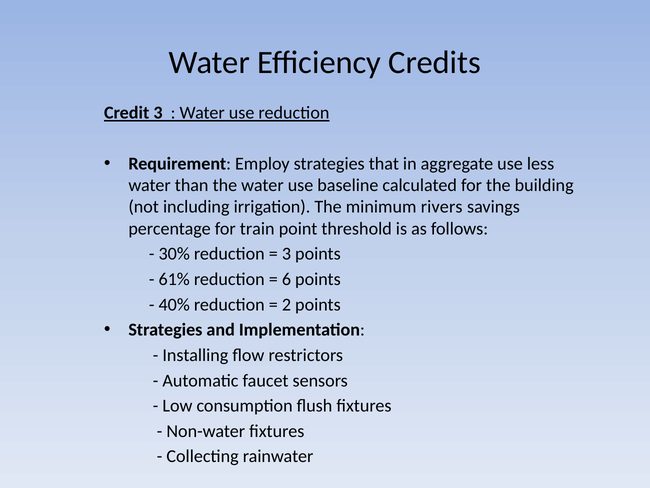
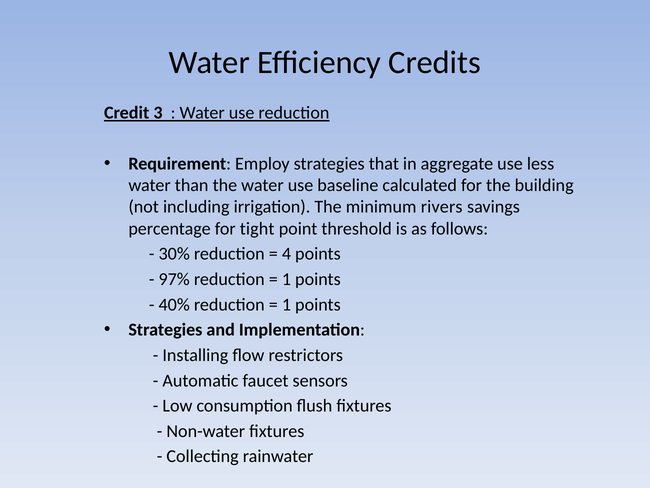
train: train -> tight
3 at (286, 254): 3 -> 4
61%: 61% -> 97%
6 at (286, 279): 6 -> 1
2 at (286, 304): 2 -> 1
